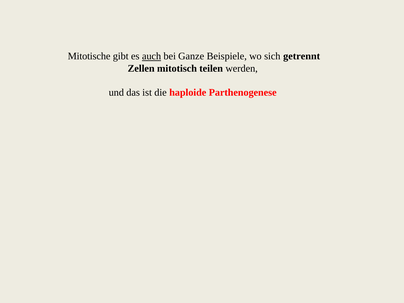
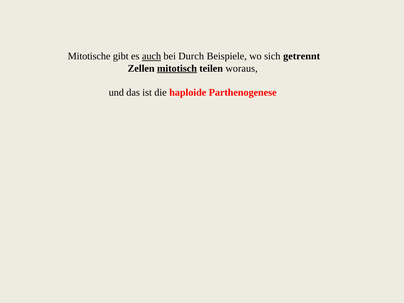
Ganze: Ganze -> Durch
mitotisch underline: none -> present
werden: werden -> woraus
